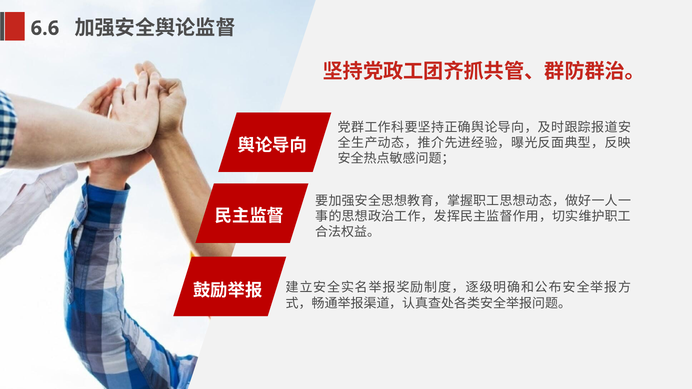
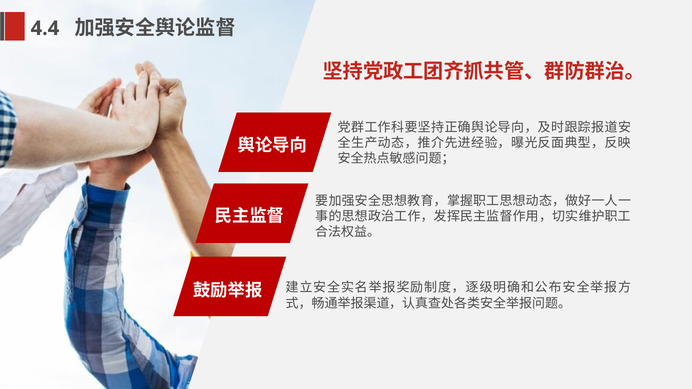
6.6: 6.6 -> 4.4
